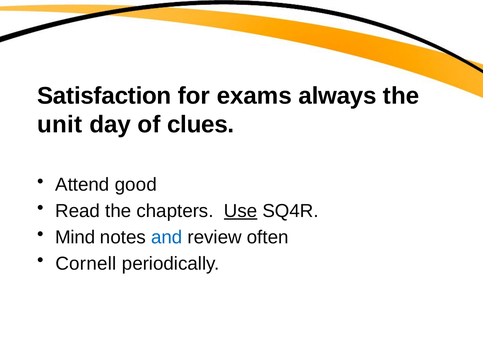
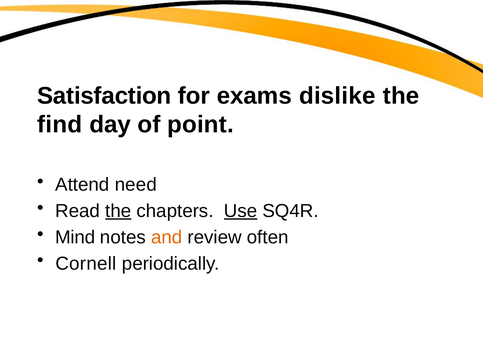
always: always -> dislike
unit: unit -> find
clues: clues -> point
good: good -> need
the at (118, 211) underline: none -> present
and colour: blue -> orange
